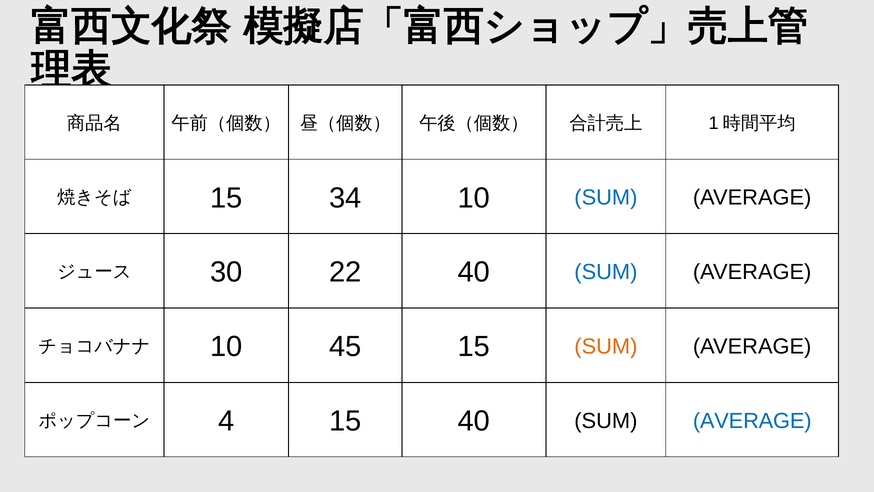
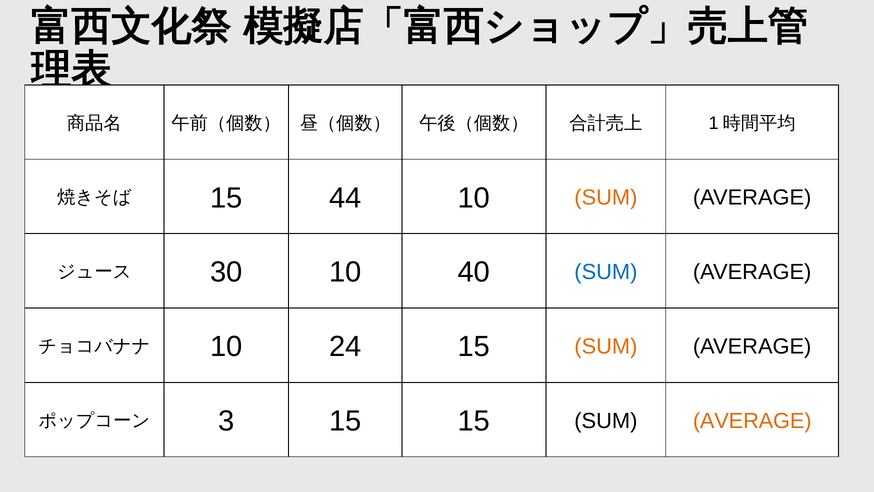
34: 34 -> 44
SUM at (606, 197) colour: blue -> orange
30 22: 22 -> 10
45: 45 -> 24
4: 4 -> 3
15 40: 40 -> 15
AVERAGE at (752, 420) colour: blue -> orange
